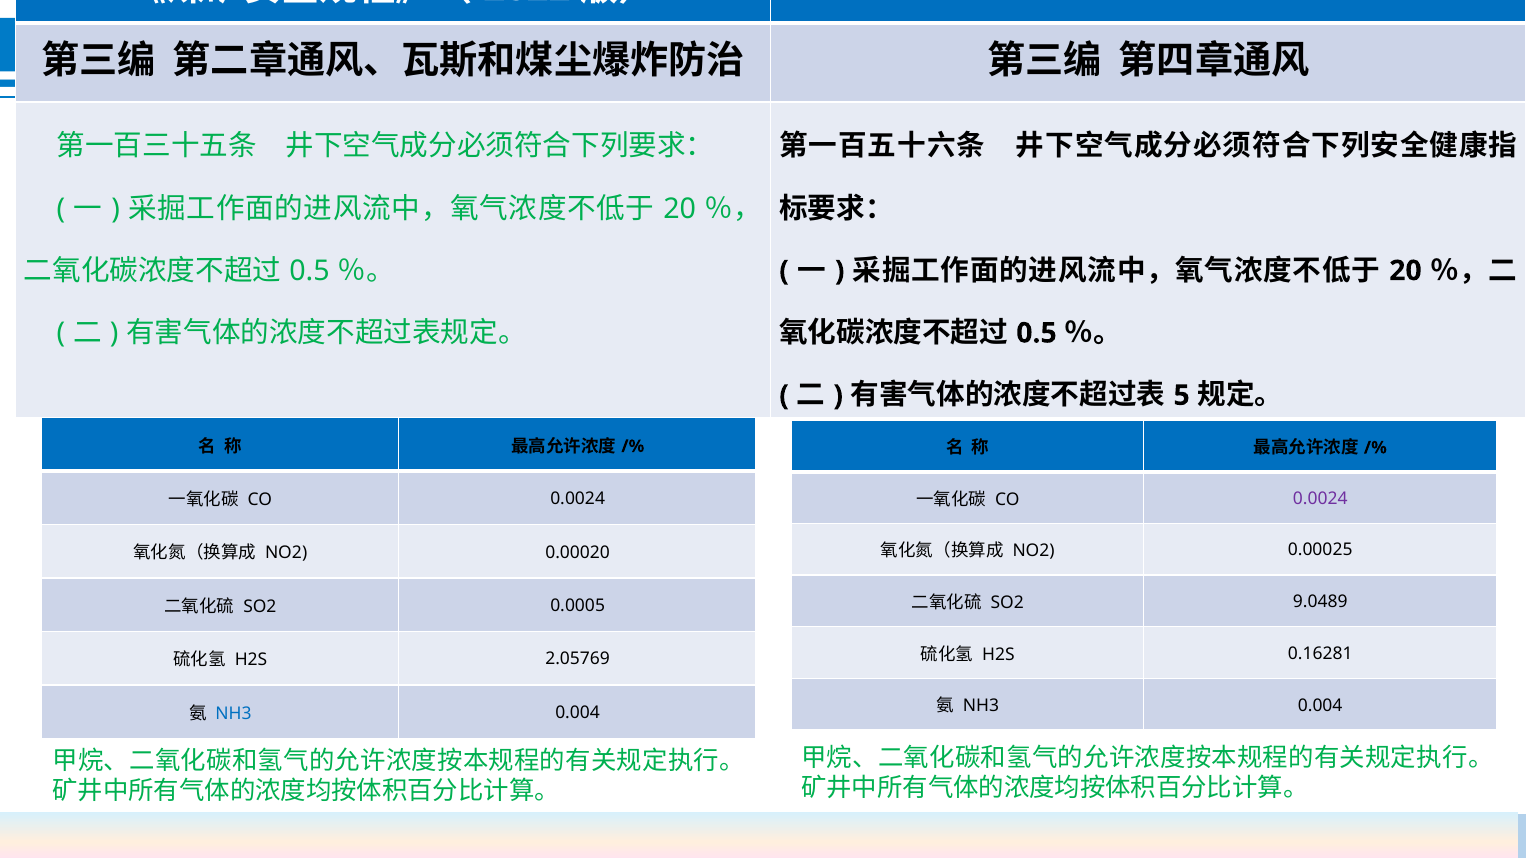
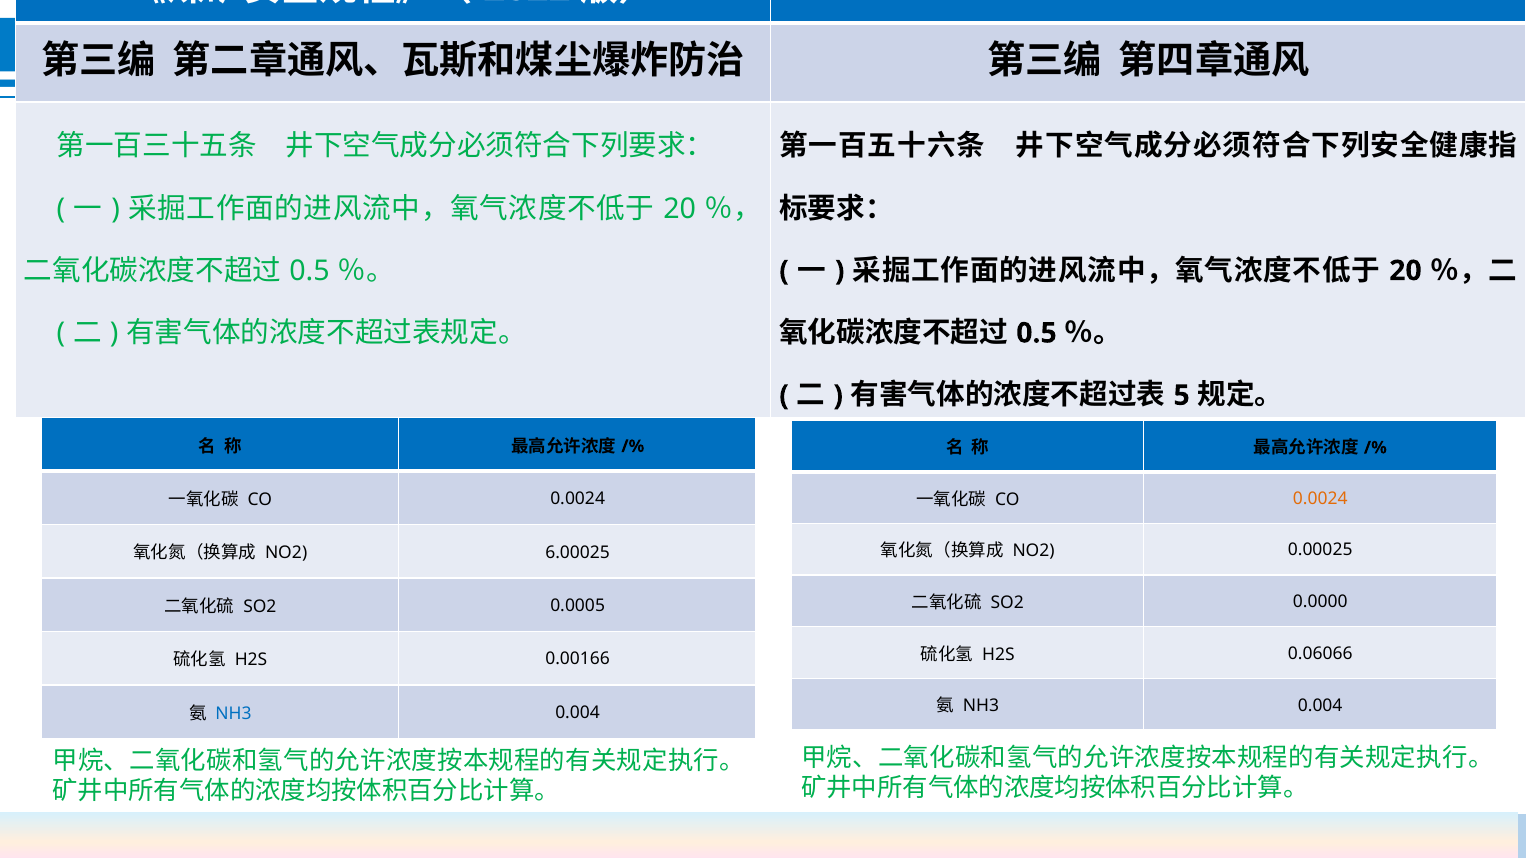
0.0024 at (1320, 499) colour: purple -> orange
0.00020: 0.00020 -> 6.00025
9.0489: 9.0489 -> 0.0000
0.16281: 0.16281 -> 0.06066
2.05769: 2.05769 -> 0.00166
